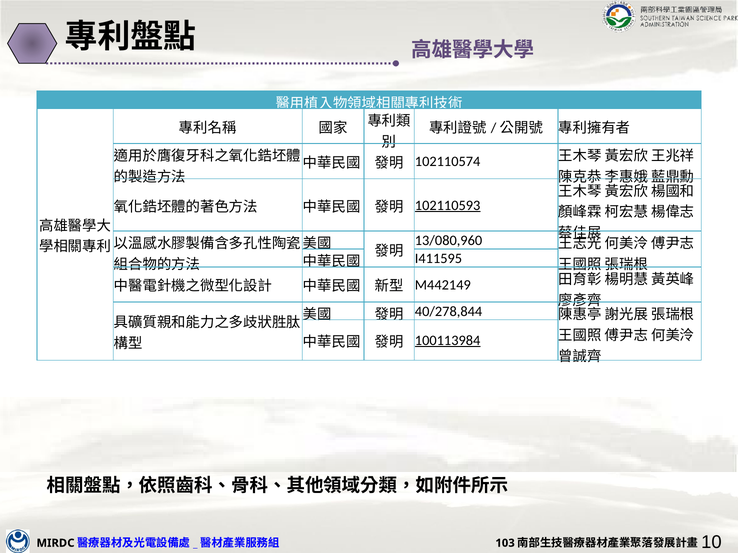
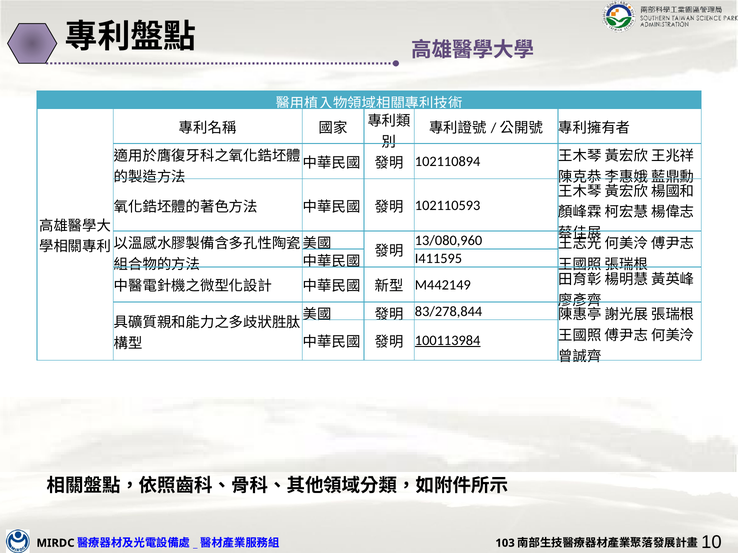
102110574: 102110574 -> 102110894
102110593 underline: present -> none
40/278,844: 40/278,844 -> 83/278,844
